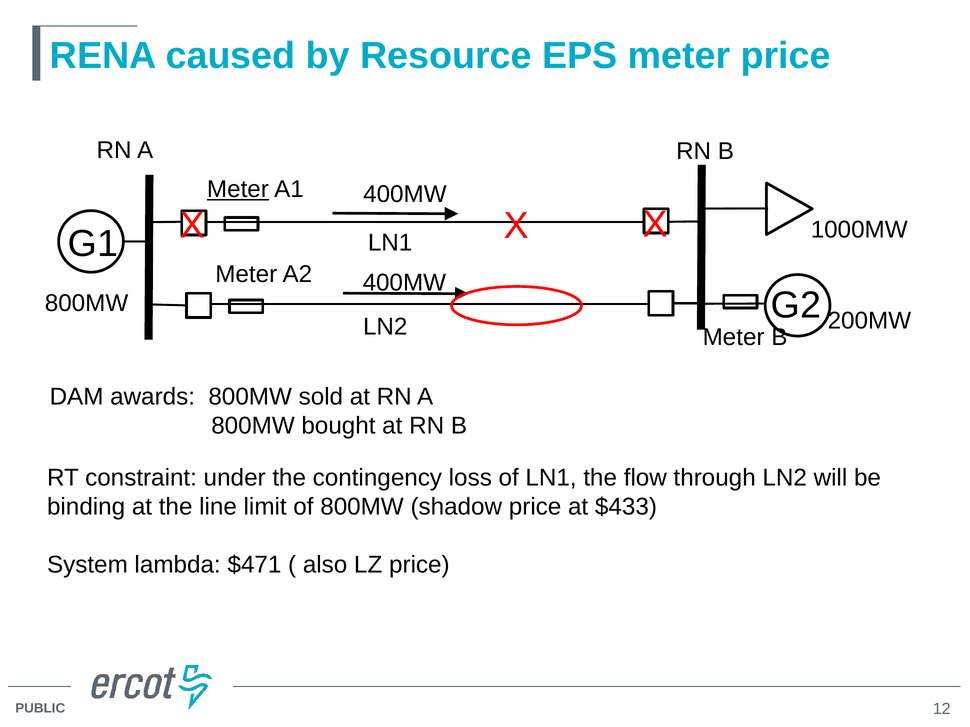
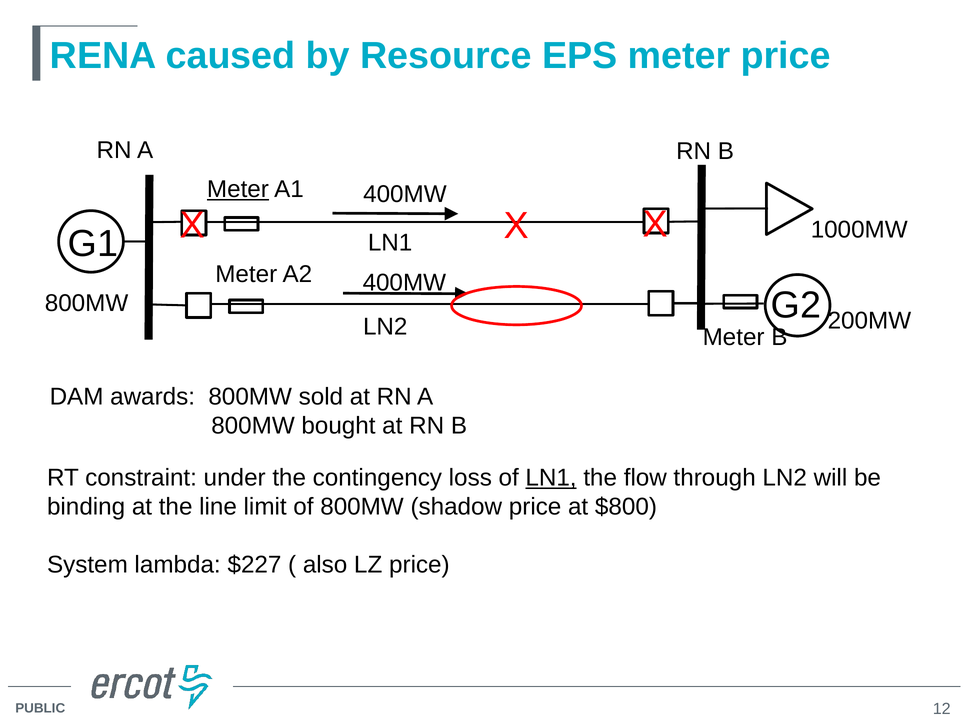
LN1 at (551, 478) underline: none -> present
$433: $433 -> $800
$471: $471 -> $227
